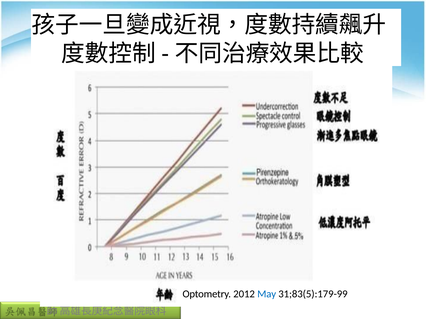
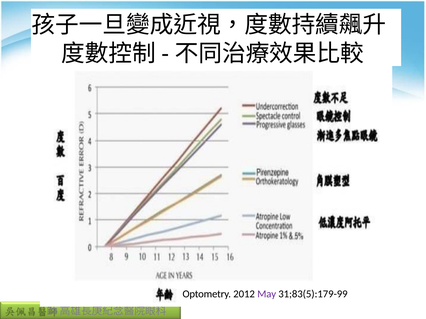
May colour: blue -> purple
